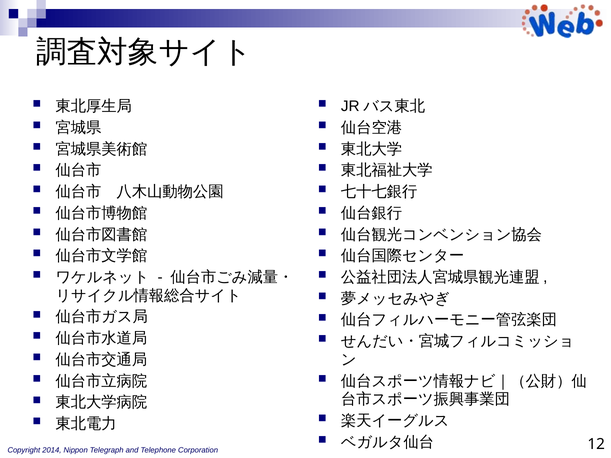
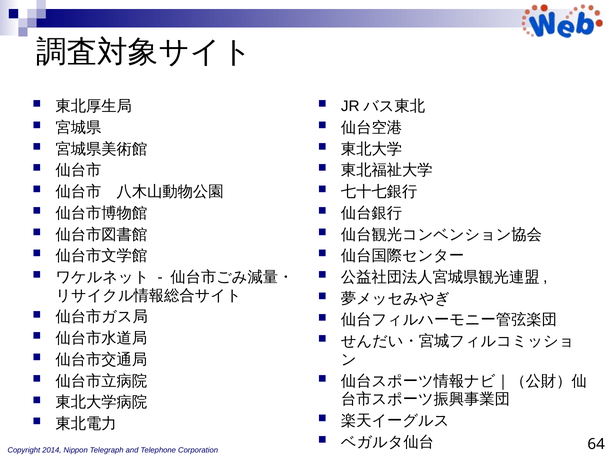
12: 12 -> 64
